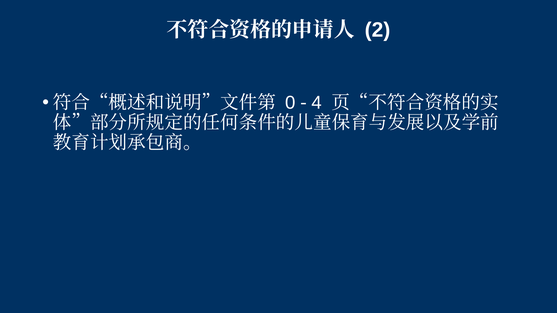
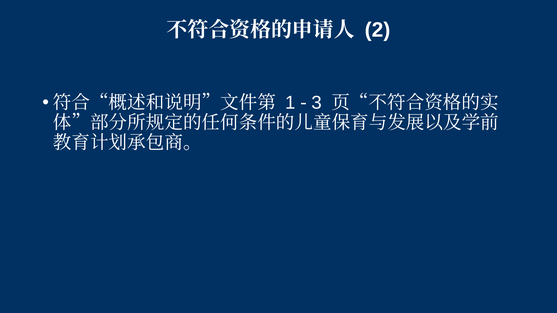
0: 0 -> 1
4: 4 -> 3
